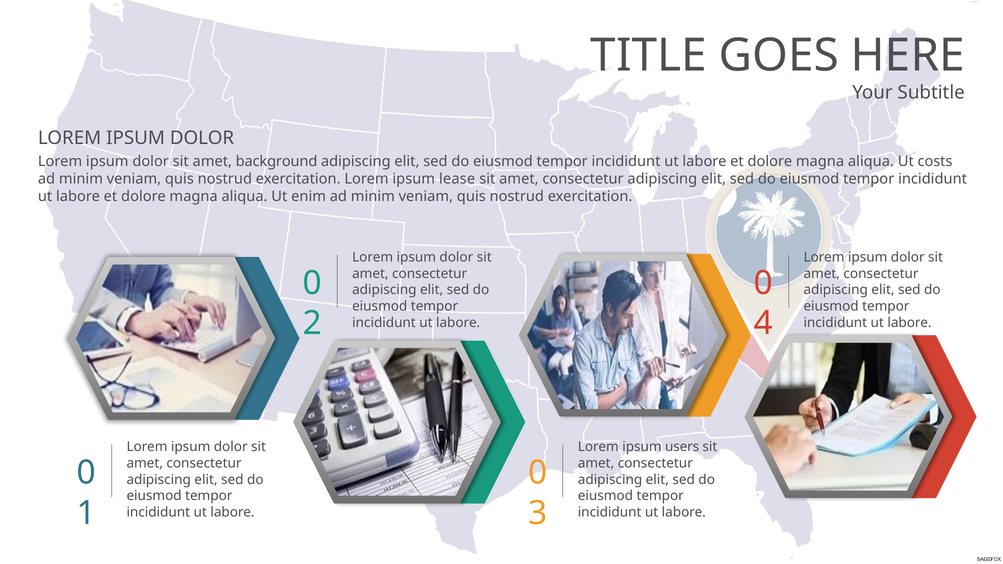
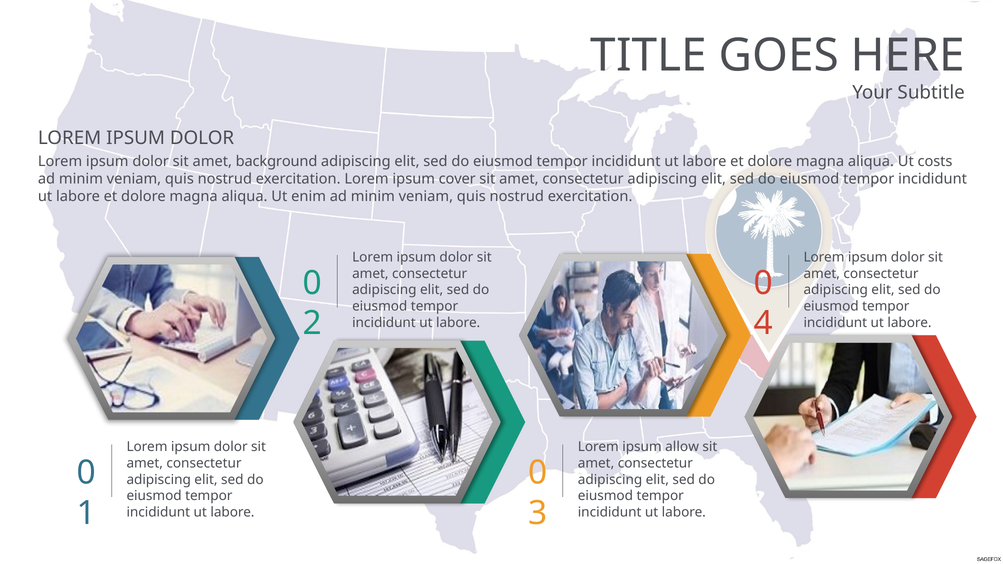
lease: lease -> cover
users: users -> allow
